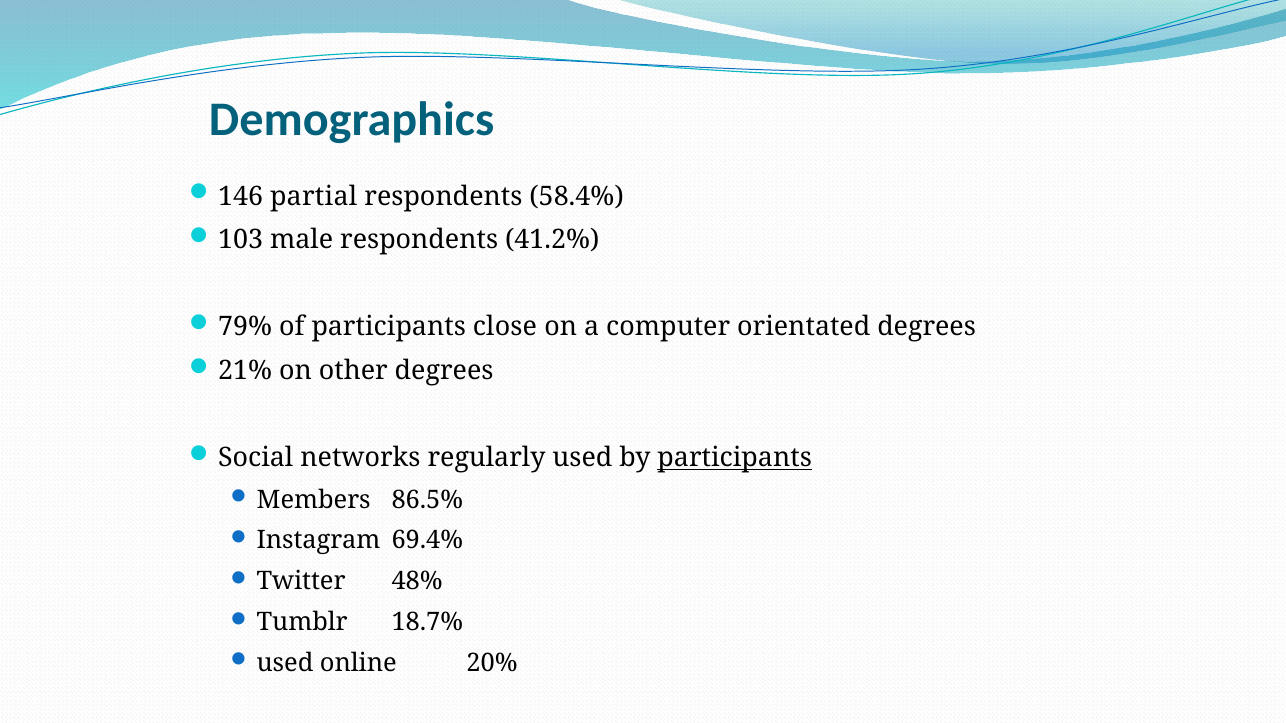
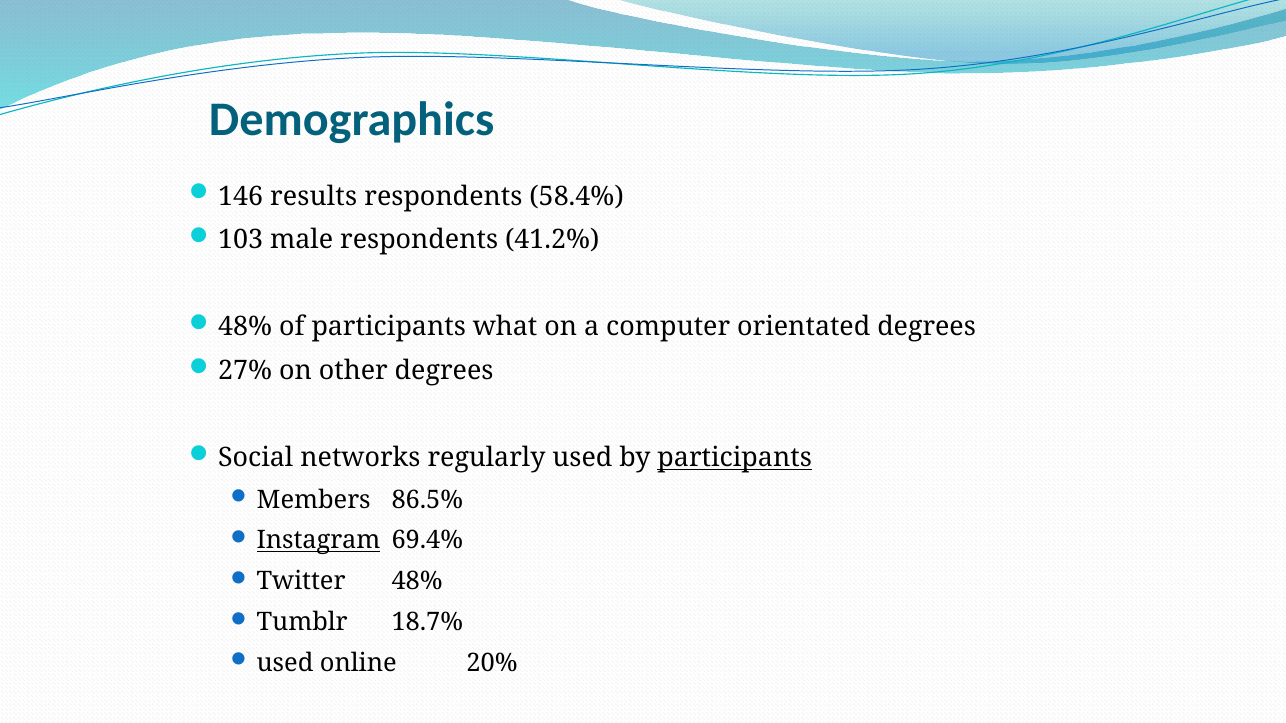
partial: partial -> results
79% at (245, 327): 79% -> 48%
close: close -> what
21%: 21% -> 27%
Instagram underline: none -> present
